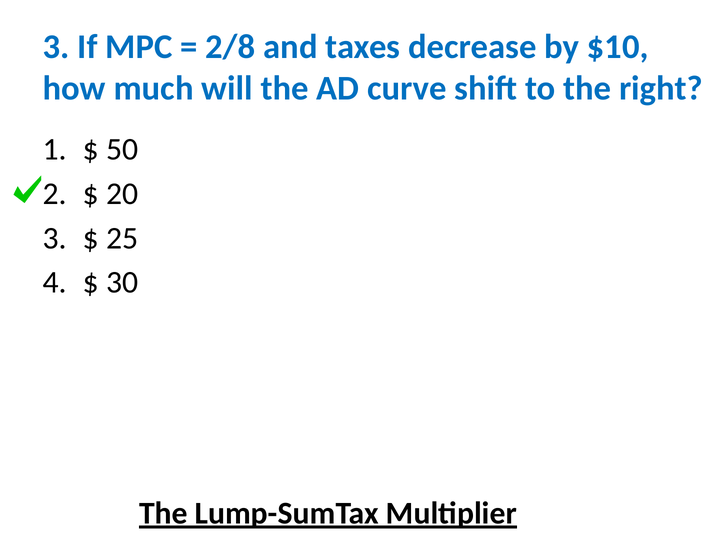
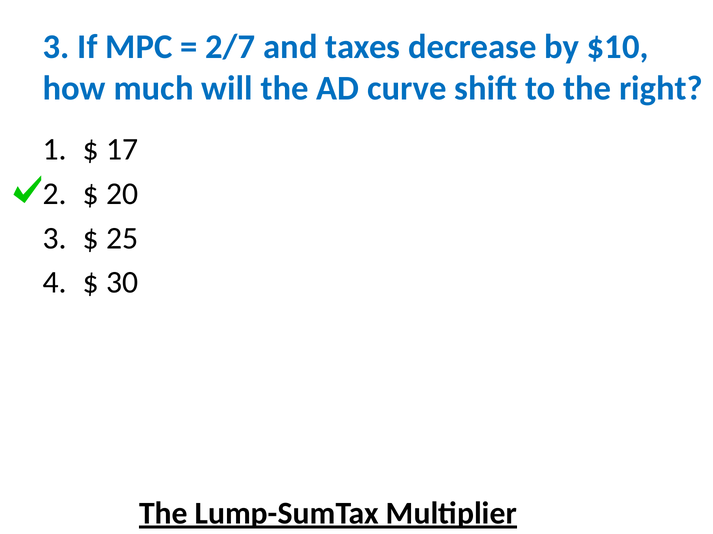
2/8: 2/8 -> 2/7
50: 50 -> 17
